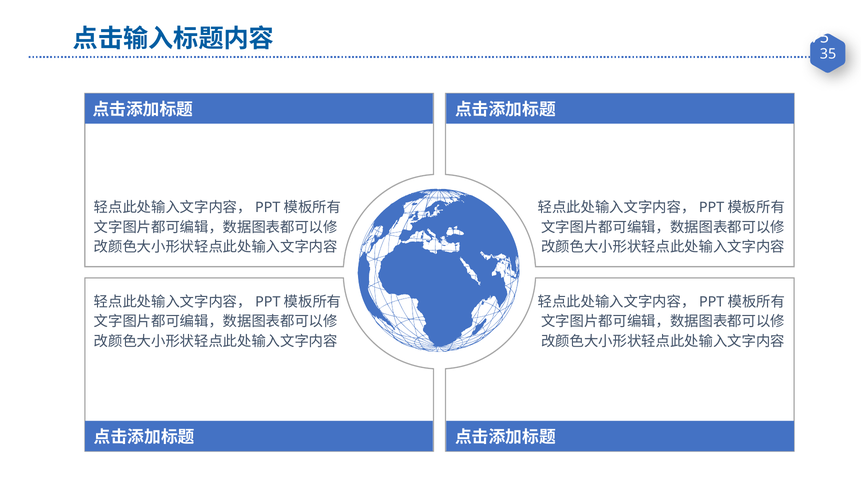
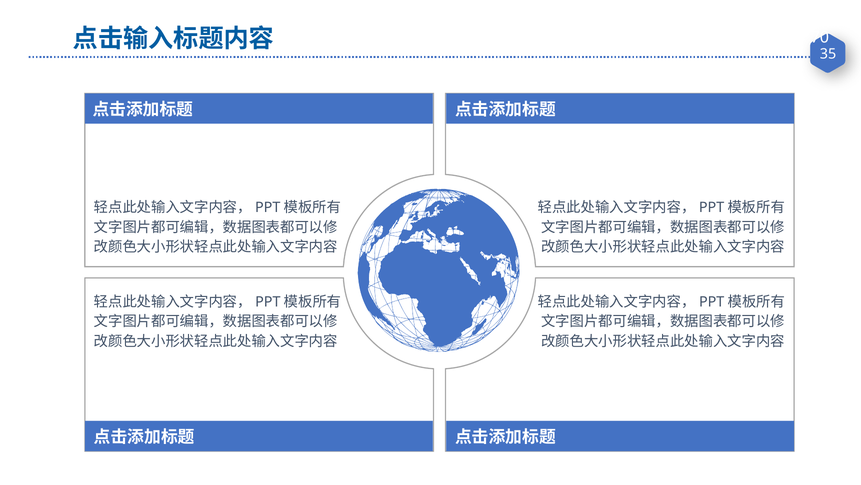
75: 75 -> 70
